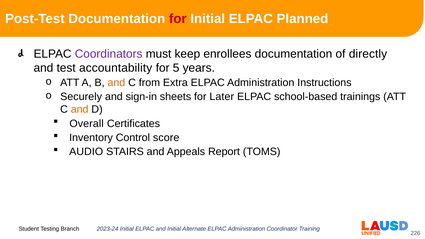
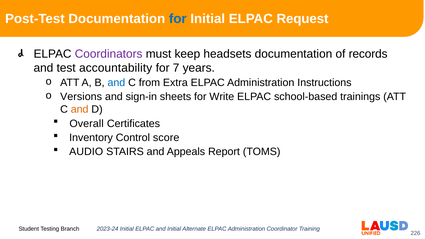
for at (178, 19) colour: red -> blue
Planned: Planned -> Request
enrollees: enrollees -> headsets
directly: directly -> records
5: 5 -> 7
and at (116, 83) colour: orange -> blue
Securely: Securely -> Versions
Later: Later -> Write
